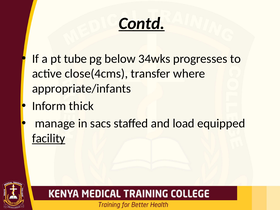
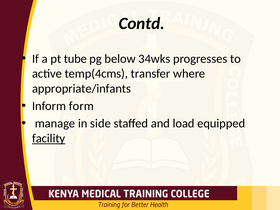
Contd underline: present -> none
close(4cms: close(4cms -> temp(4cms
thick: thick -> form
sacs: sacs -> side
